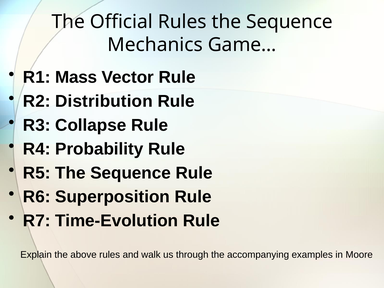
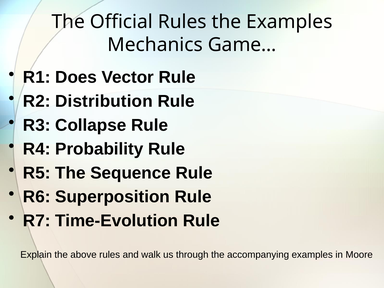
Rules the Sequence: Sequence -> Examples
Mass: Mass -> Does
